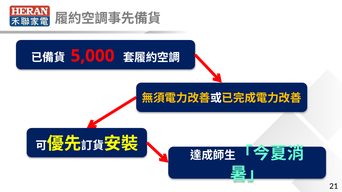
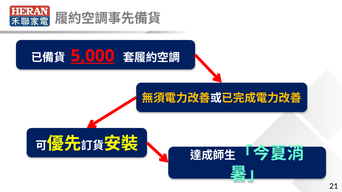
5,000 underline: none -> present
